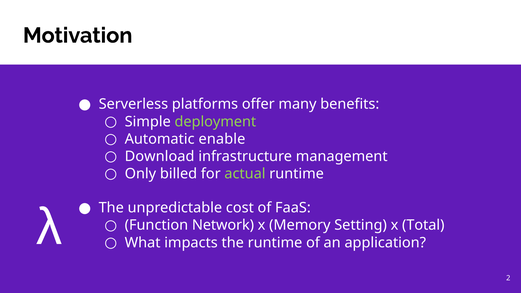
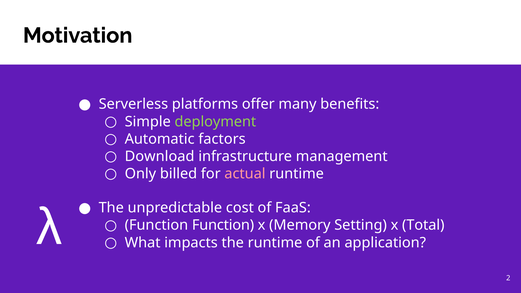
enable: enable -> factors
actual colour: light green -> pink
Function Network: Network -> Function
